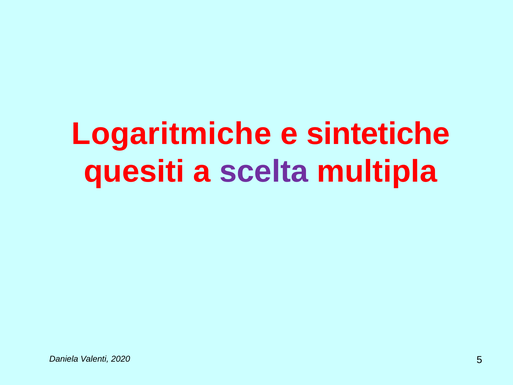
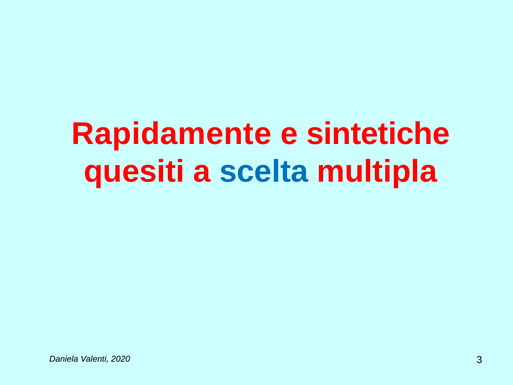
Logaritmiche: Logaritmiche -> Rapidamente
scelta colour: purple -> blue
5: 5 -> 3
